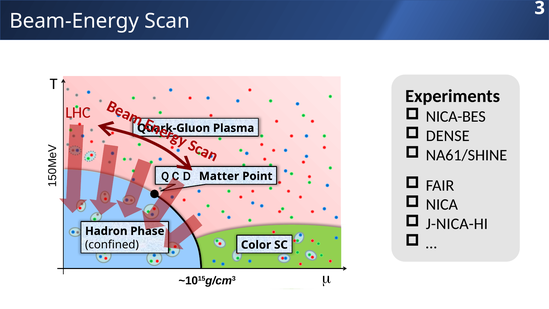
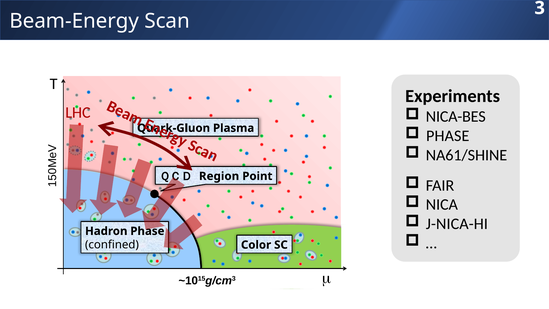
DENSE at (448, 136): DENSE -> PHASE
Matter: Matter -> Region
